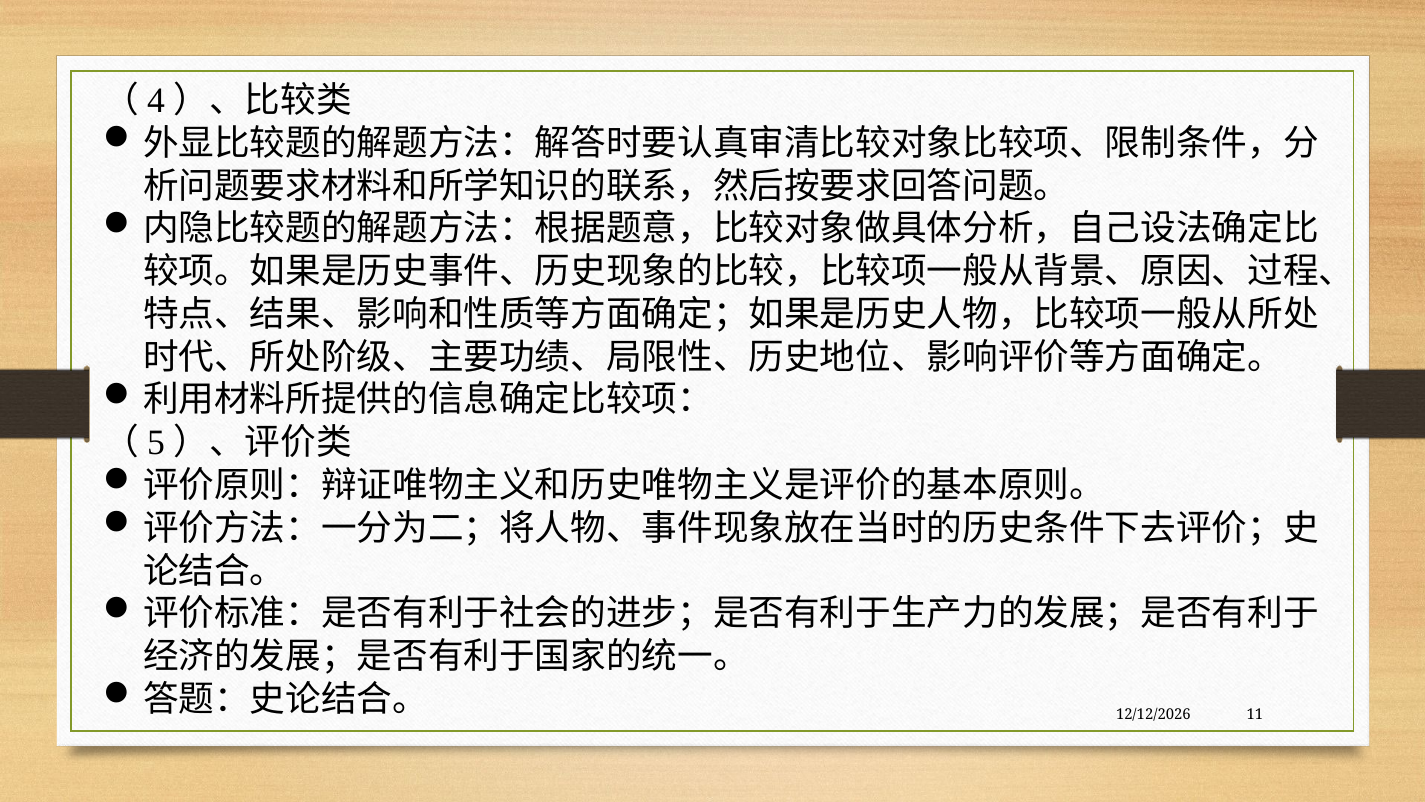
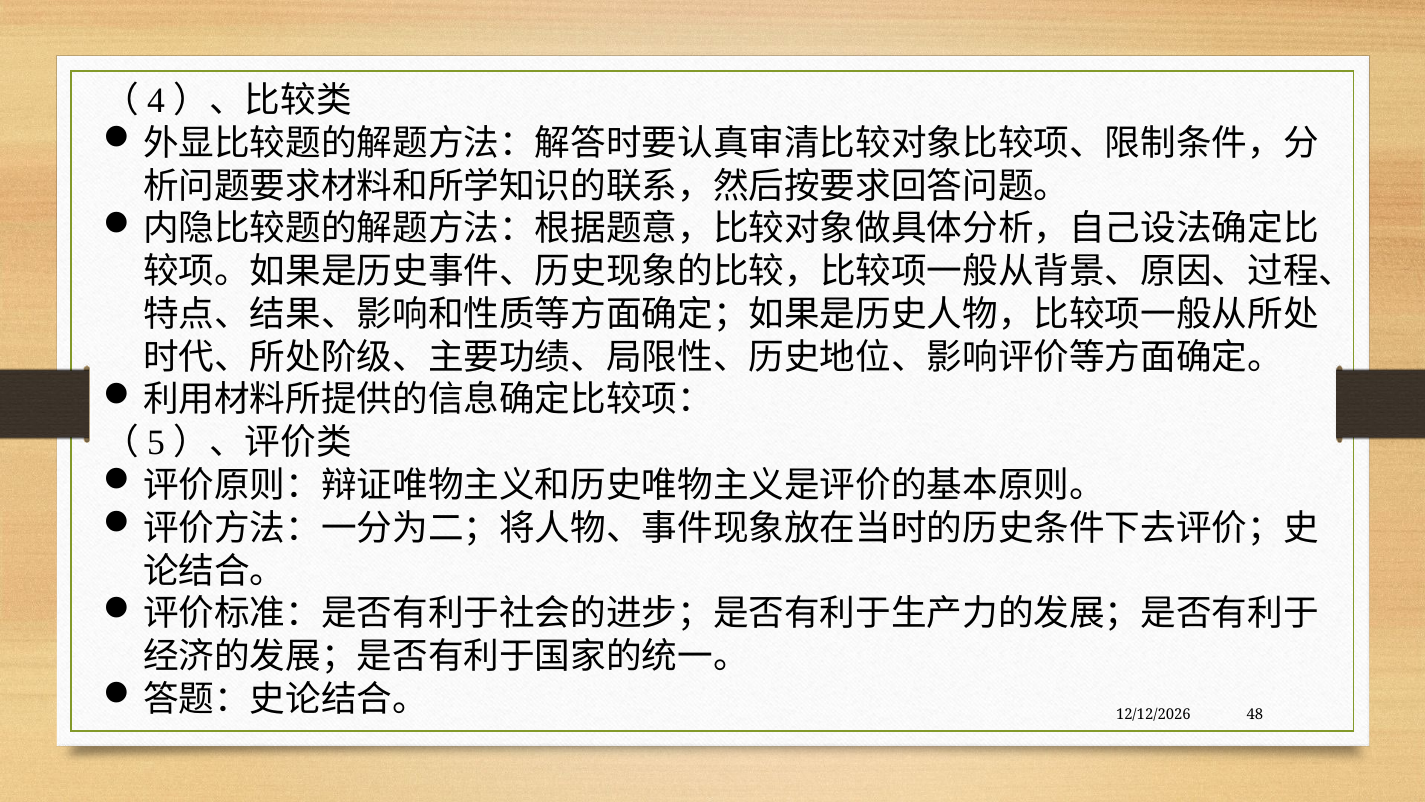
11: 11 -> 48
